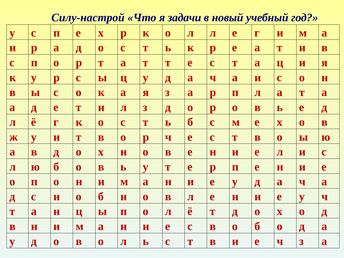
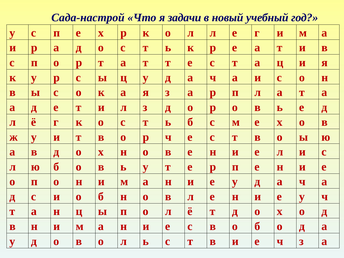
Силу-настрой: Силу-настрой -> Сада-настрой
